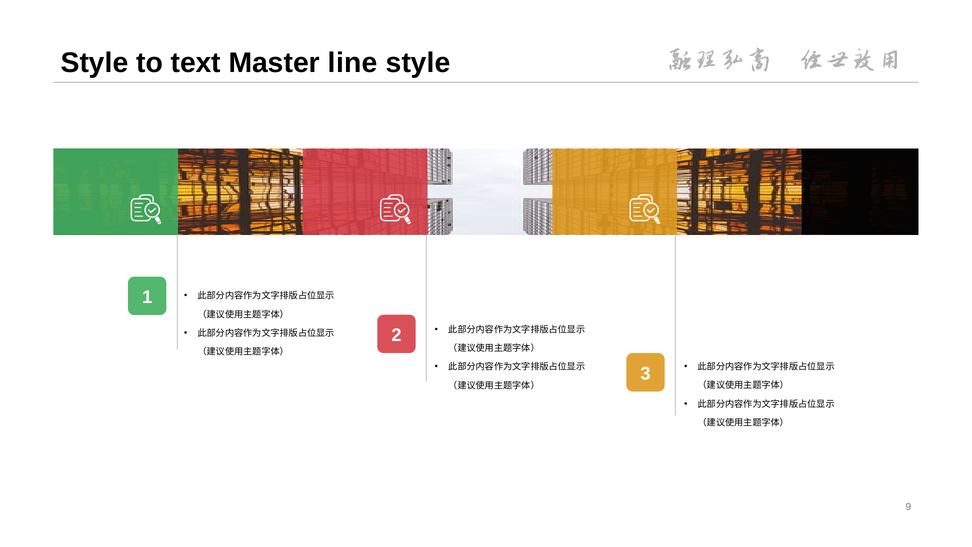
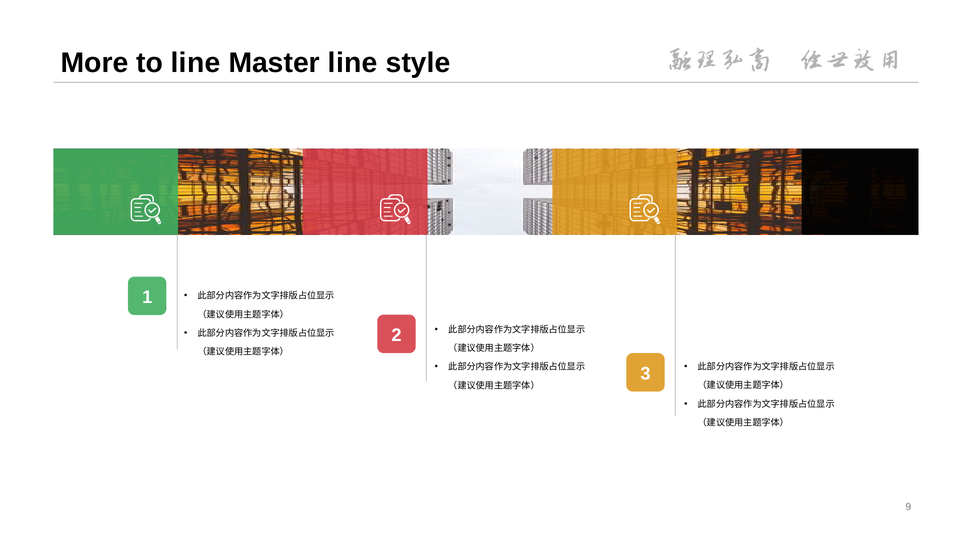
Style at (95, 63): Style -> More
to text: text -> line
